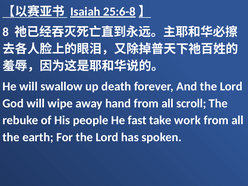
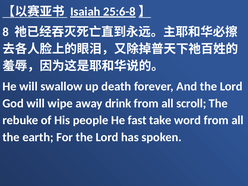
hand: hand -> drink
work: work -> word
